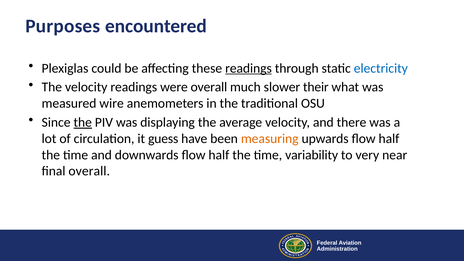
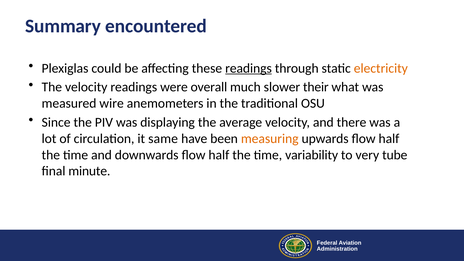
Purposes: Purposes -> Summary
electricity colour: blue -> orange
the at (83, 122) underline: present -> none
guess: guess -> same
near: near -> tube
final overall: overall -> minute
